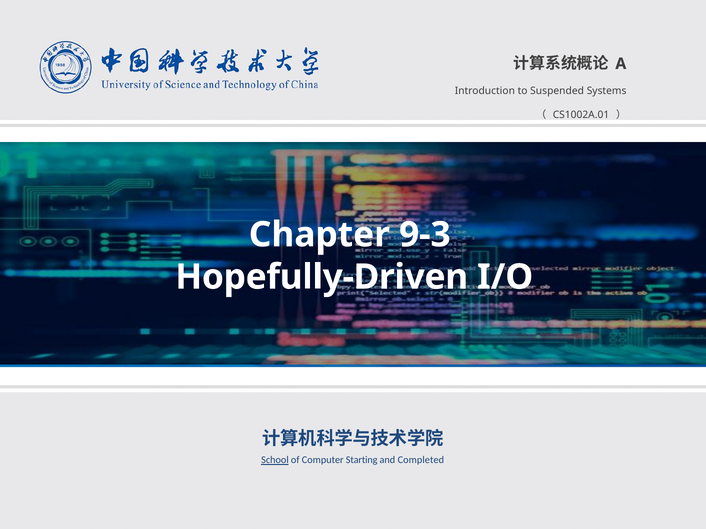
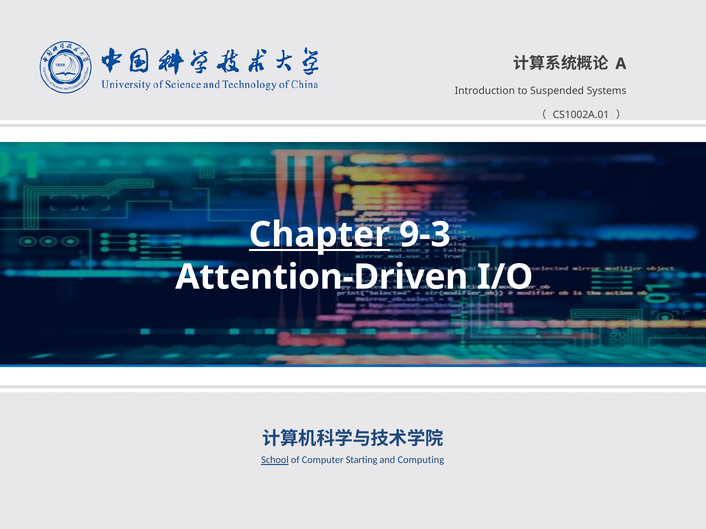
Chapter underline: none -> present
Hopefully-Driven: Hopefully-Driven -> Attention-Driven
Completed: Completed -> Computing
